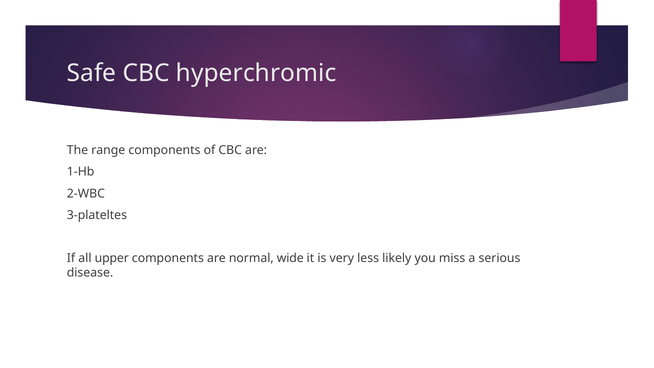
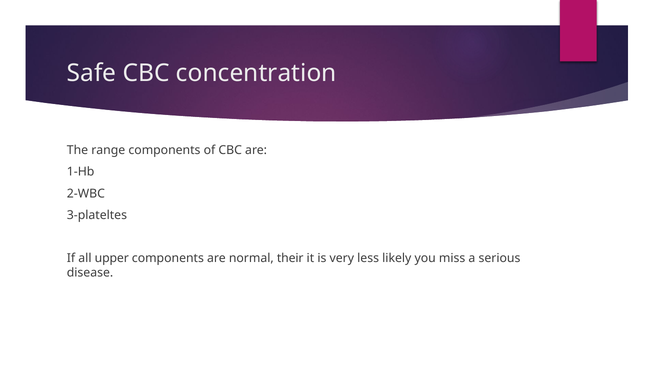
hyperchromic: hyperchromic -> concentration
wide: wide -> their
